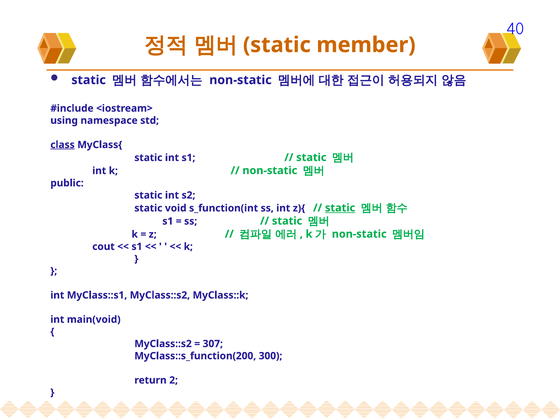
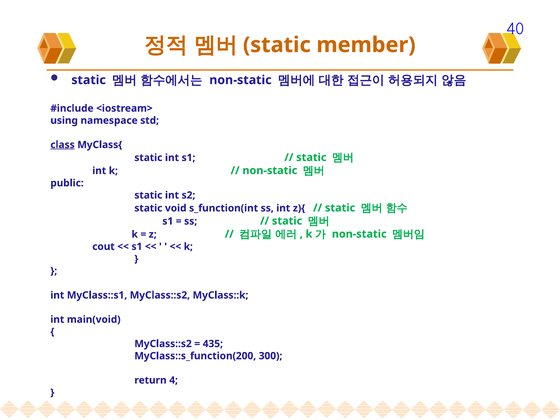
static at (340, 208) underline: present -> none
307: 307 -> 435
2: 2 -> 4
